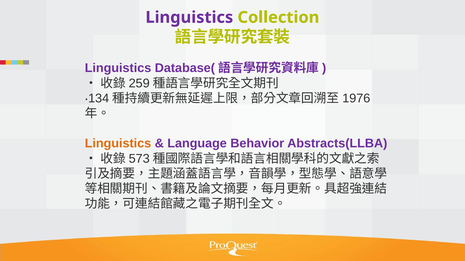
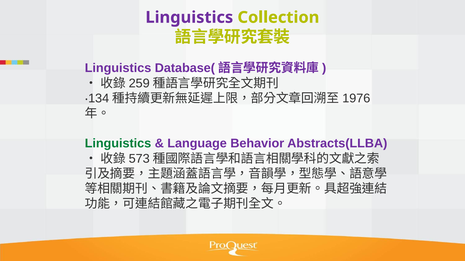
Linguistics at (118, 144) colour: orange -> green
